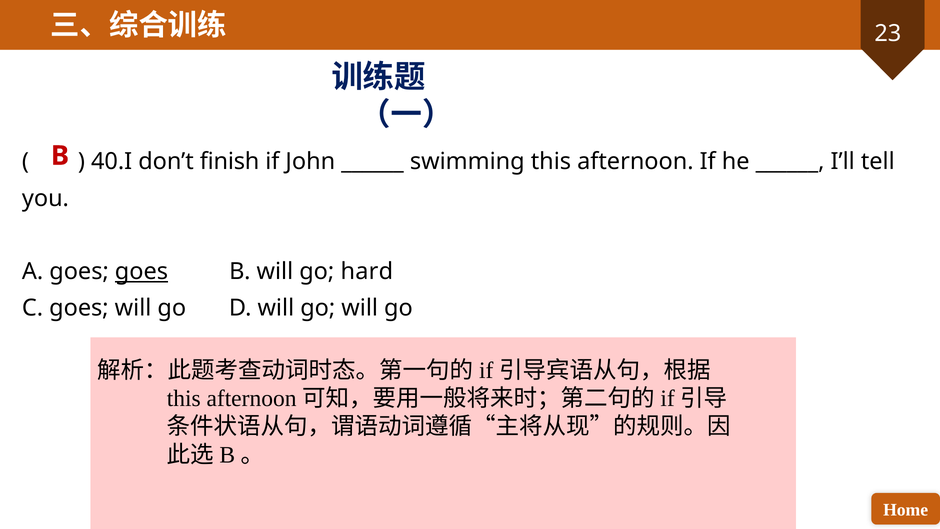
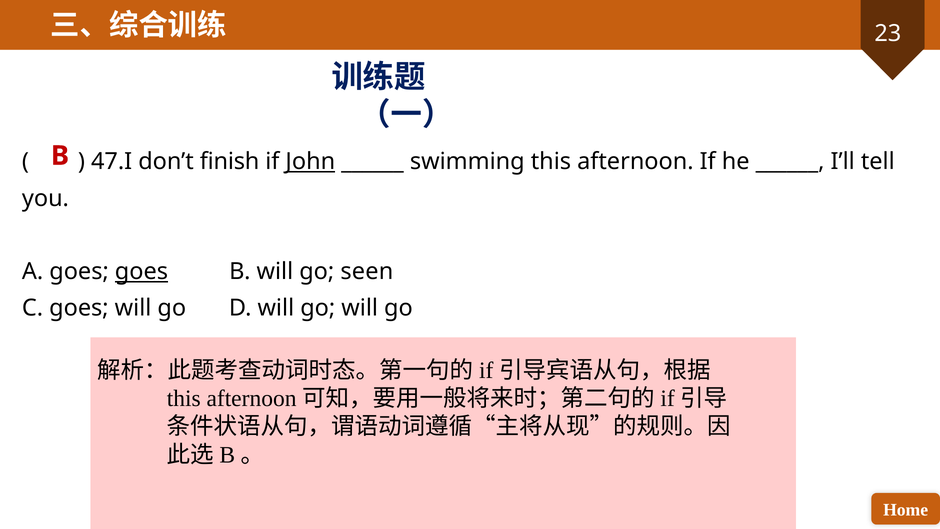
40.I: 40.I -> 47.I
John underline: none -> present
hard: hard -> seen
